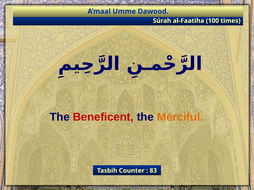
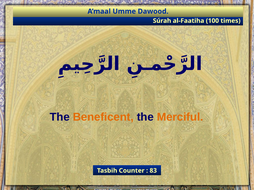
Beneficent colour: red -> orange
